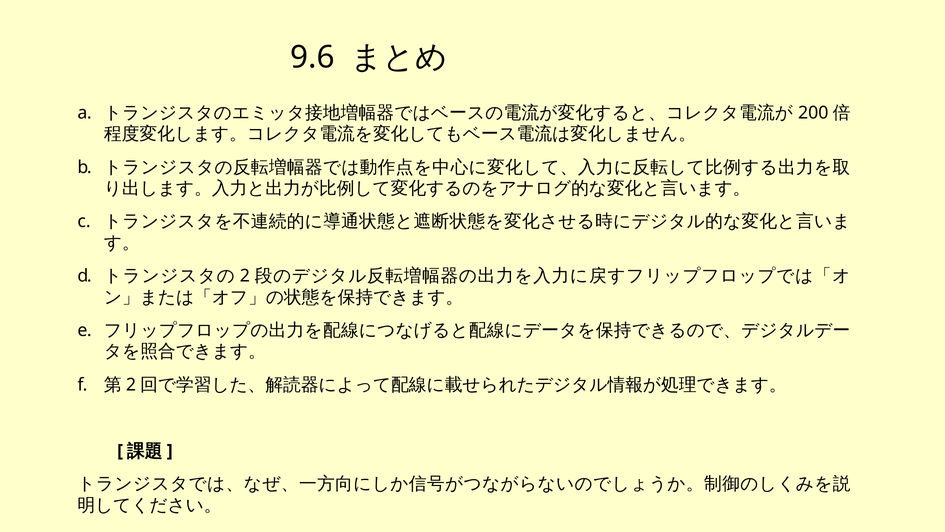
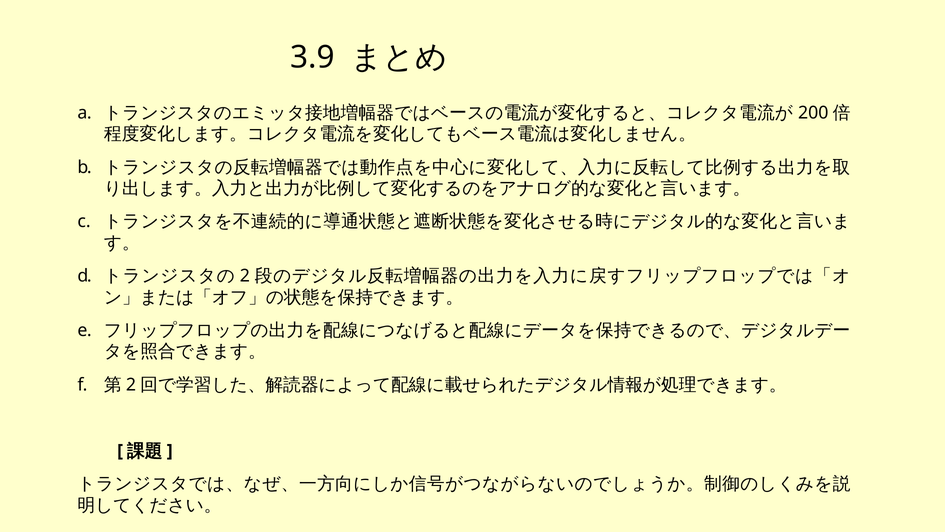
9.6: 9.6 -> 3.9
